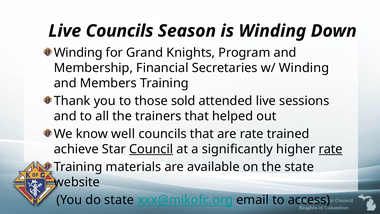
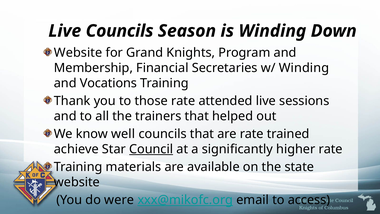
Winding at (78, 53): Winding -> Website
Members: Members -> Vocations
those sold: sold -> rate
rate at (331, 149) underline: present -> none
do state: state -> were
